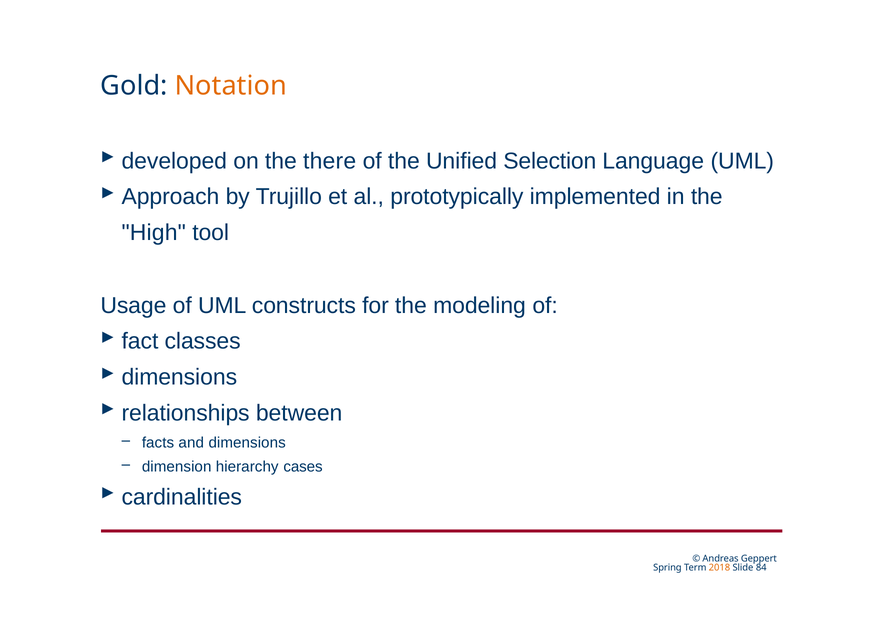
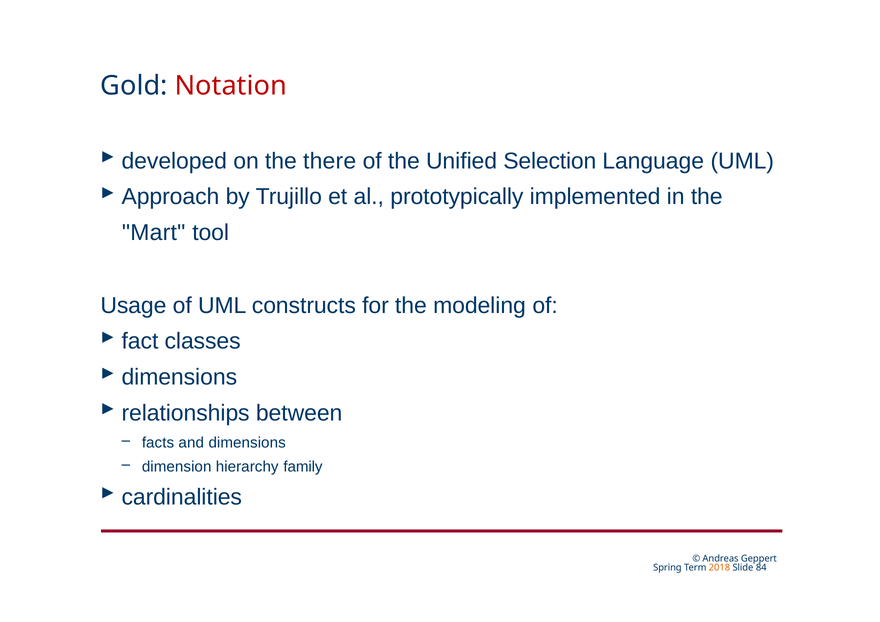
Notation colour: orange -> red
High: High -> Mart
cases: cases -> family
